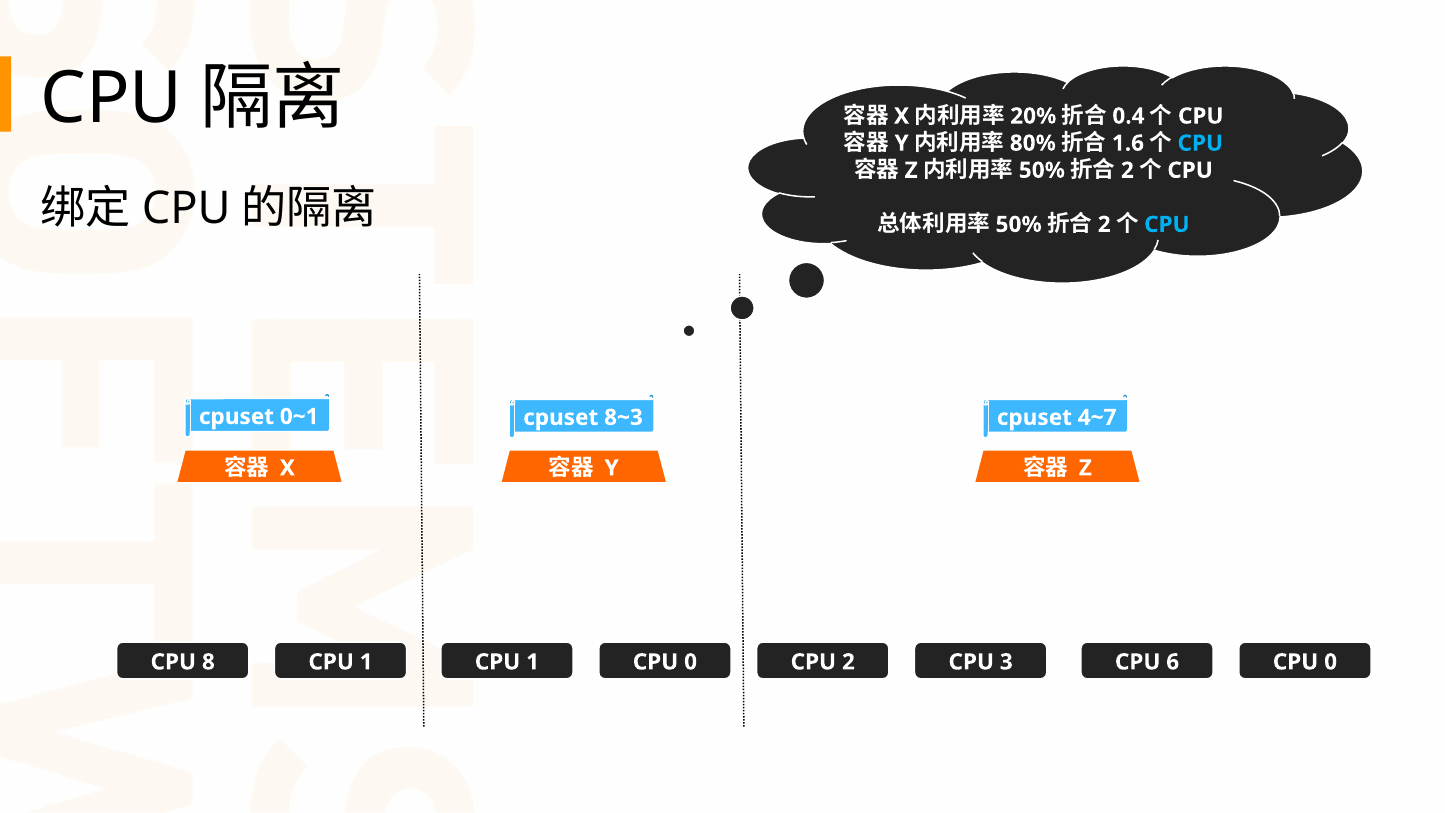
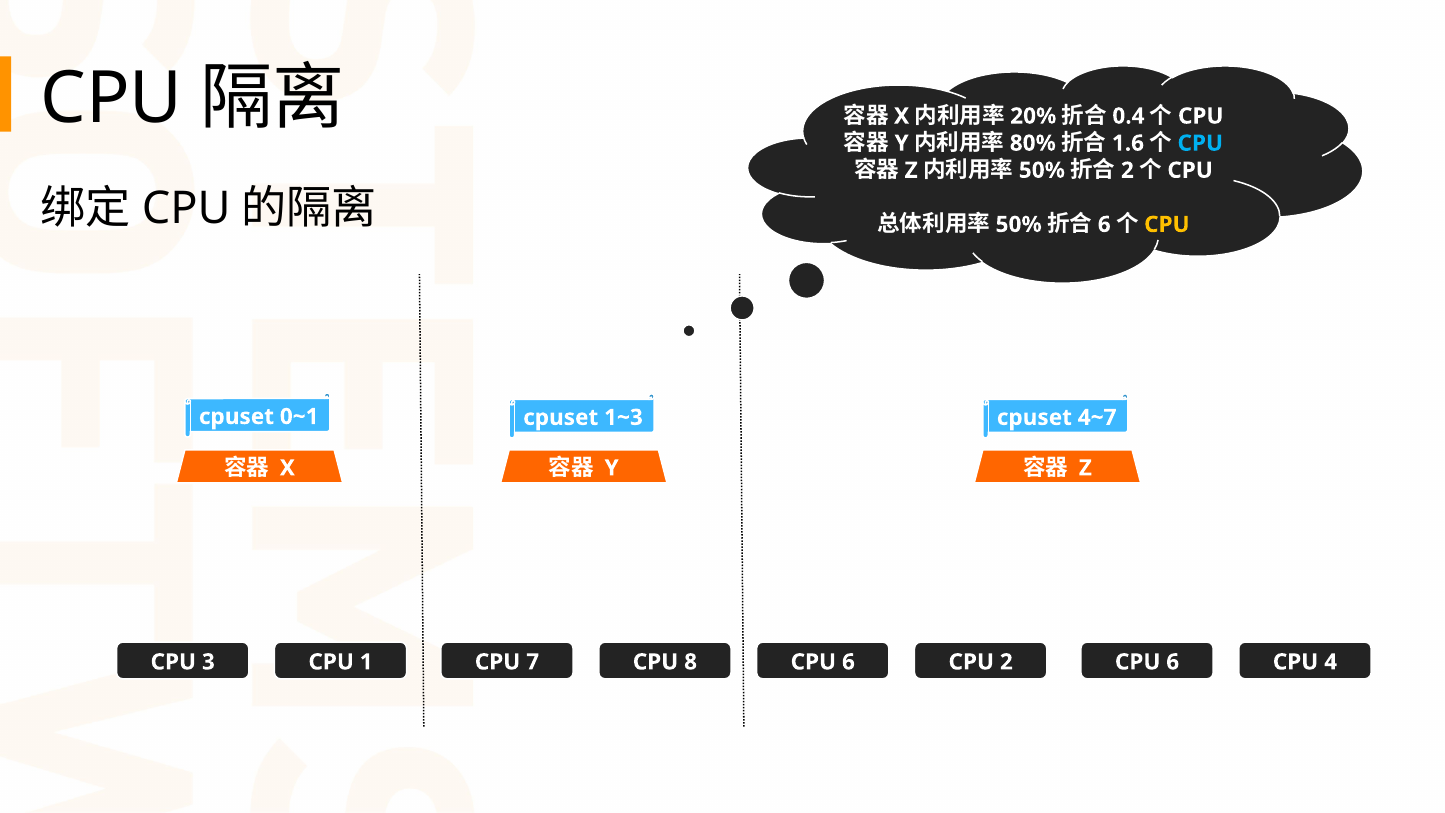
2 at (1104, 224): 2 -> 6
CPU at (1167, 224) colour: light blue -> yellow
8~3: 8~3 -> 1~3
8: 8 -> 3
1 CPU 1: 1 -> 7
0 at (691, 662): 0 -> 8
2 at (848, 662): 2 -> 6
CPU 3: 3 -> 2
6 CPU 0: 0 -> 4
